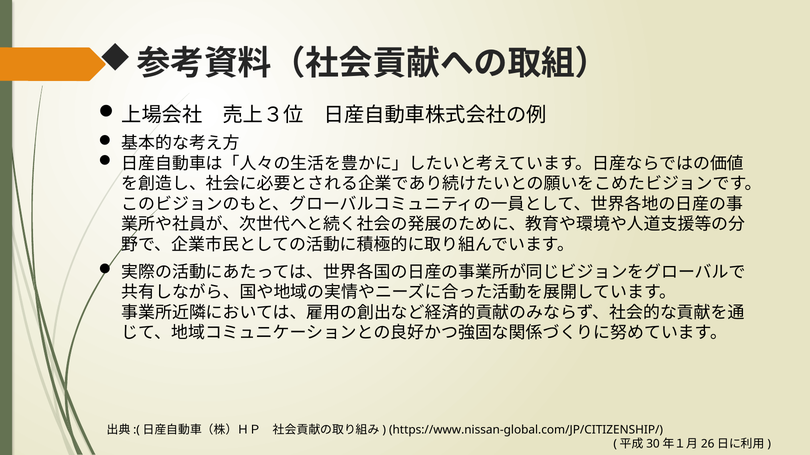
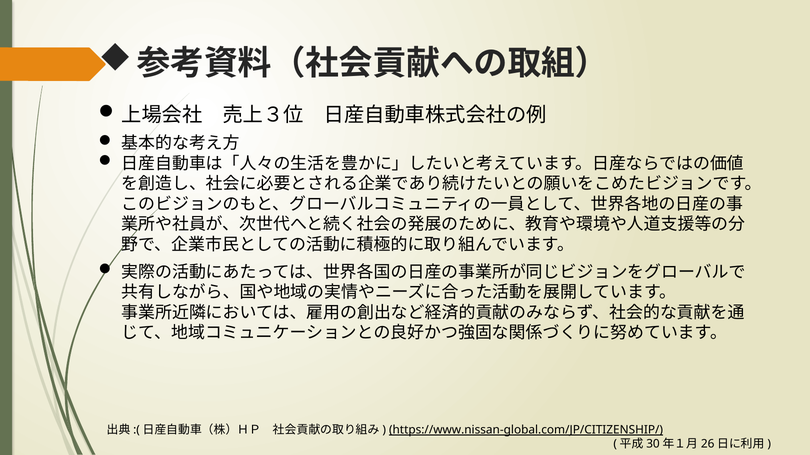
https://www.nissan-global.com/JP/CITIZENSHIP/ underline: none -> present
